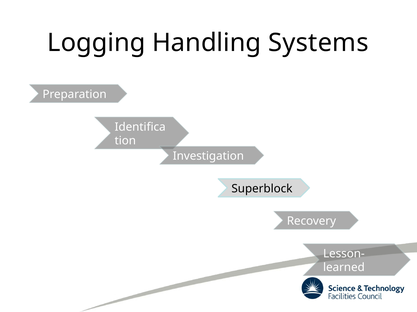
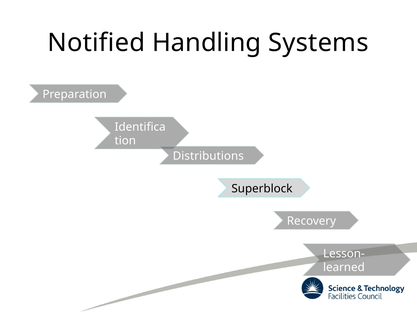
Logging: Logging -> Notified
Investigation: Investigation -> Distributions
